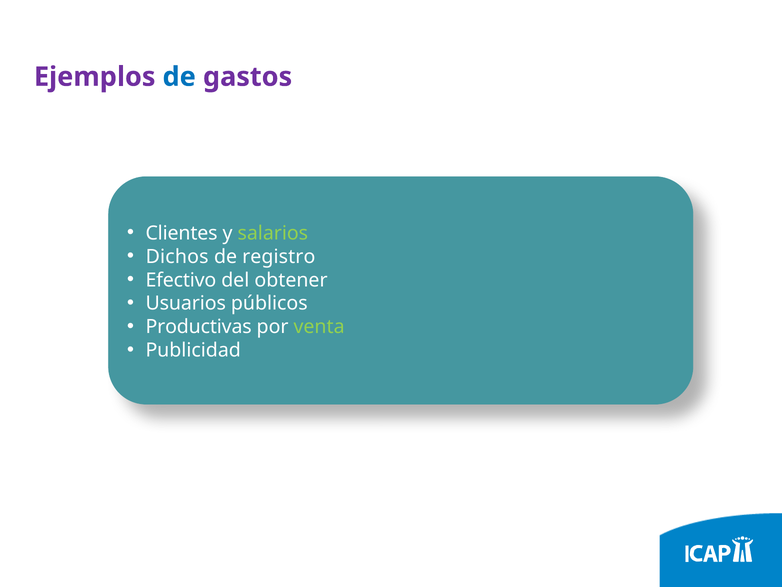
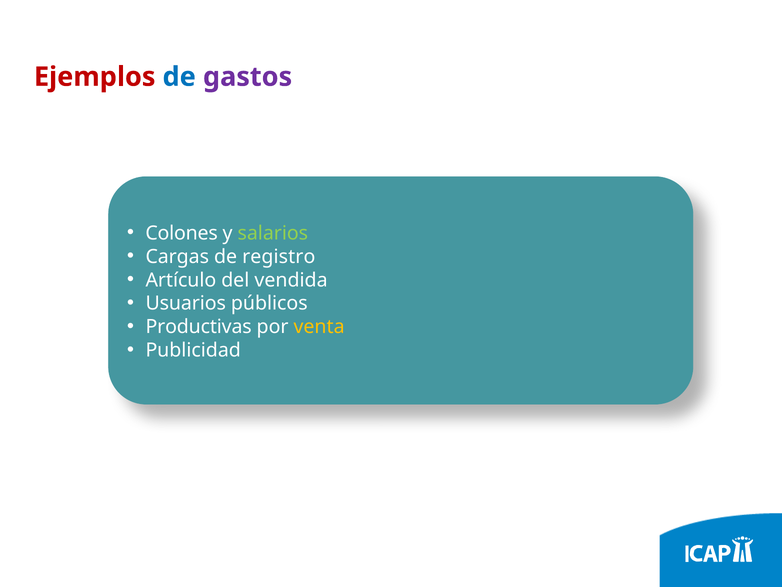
Ejemplos colour: purple -> red
Clientes: Clientes -> Colones
Dichos: Dichos -> Cargas
Efectivo: Efectivo -> Artículo
obtener: obtener -> vendida
venta colour: light green -> yellow
